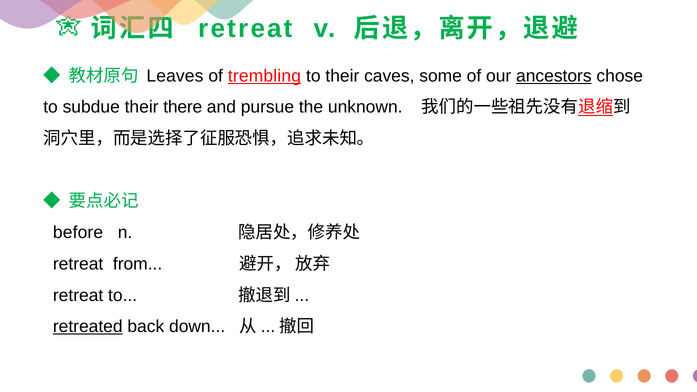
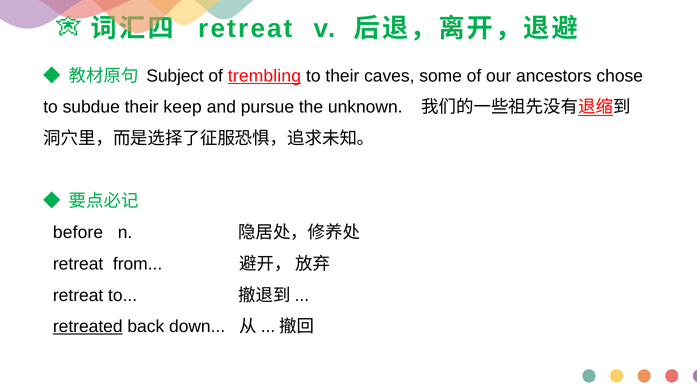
Leaves: Leaves -> Subject
ancestors underline: present -> none
there: there -> keep
